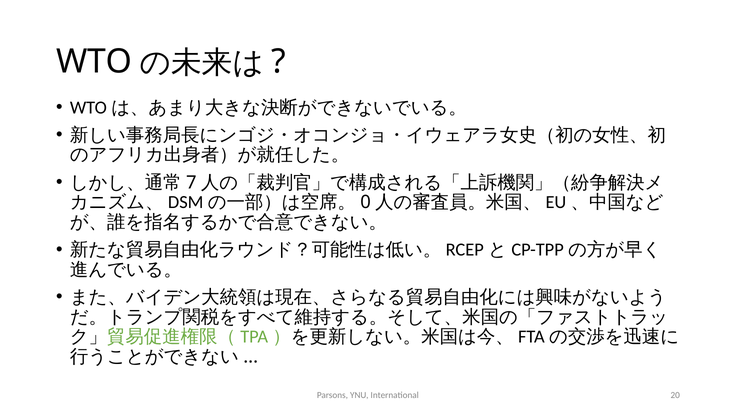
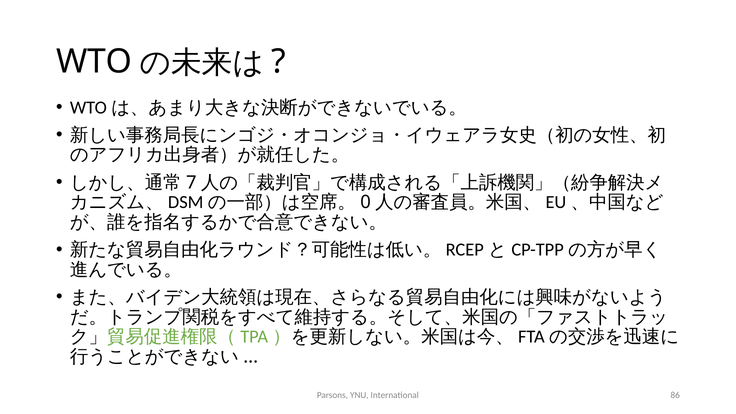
20: 20 -> 86
